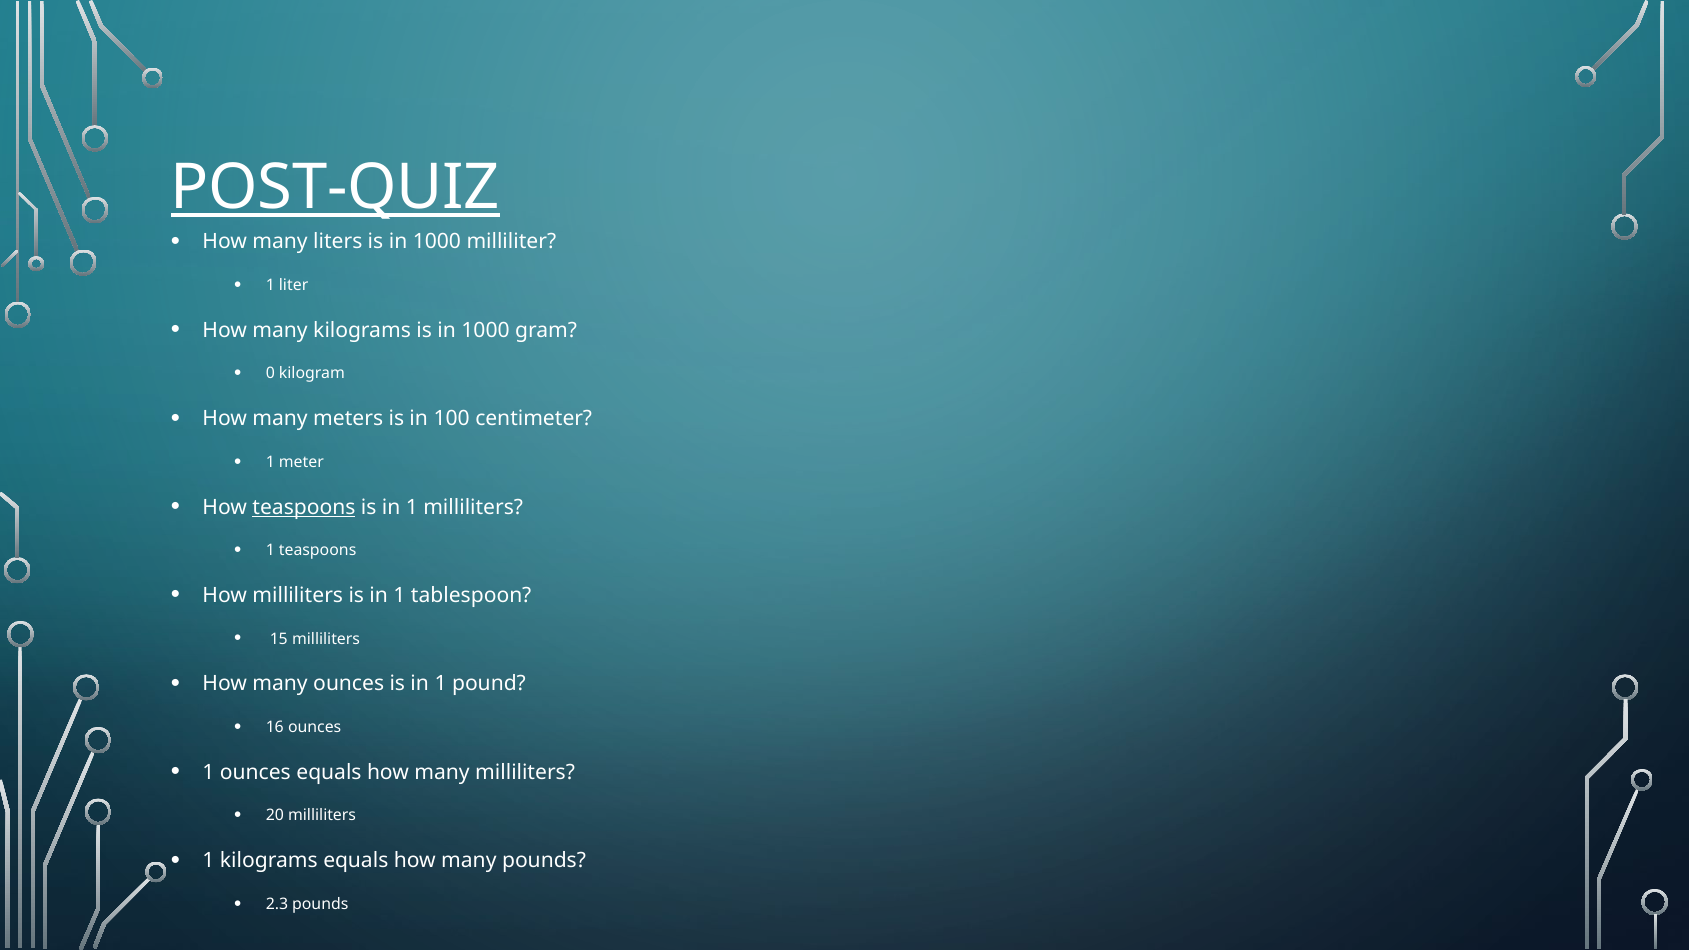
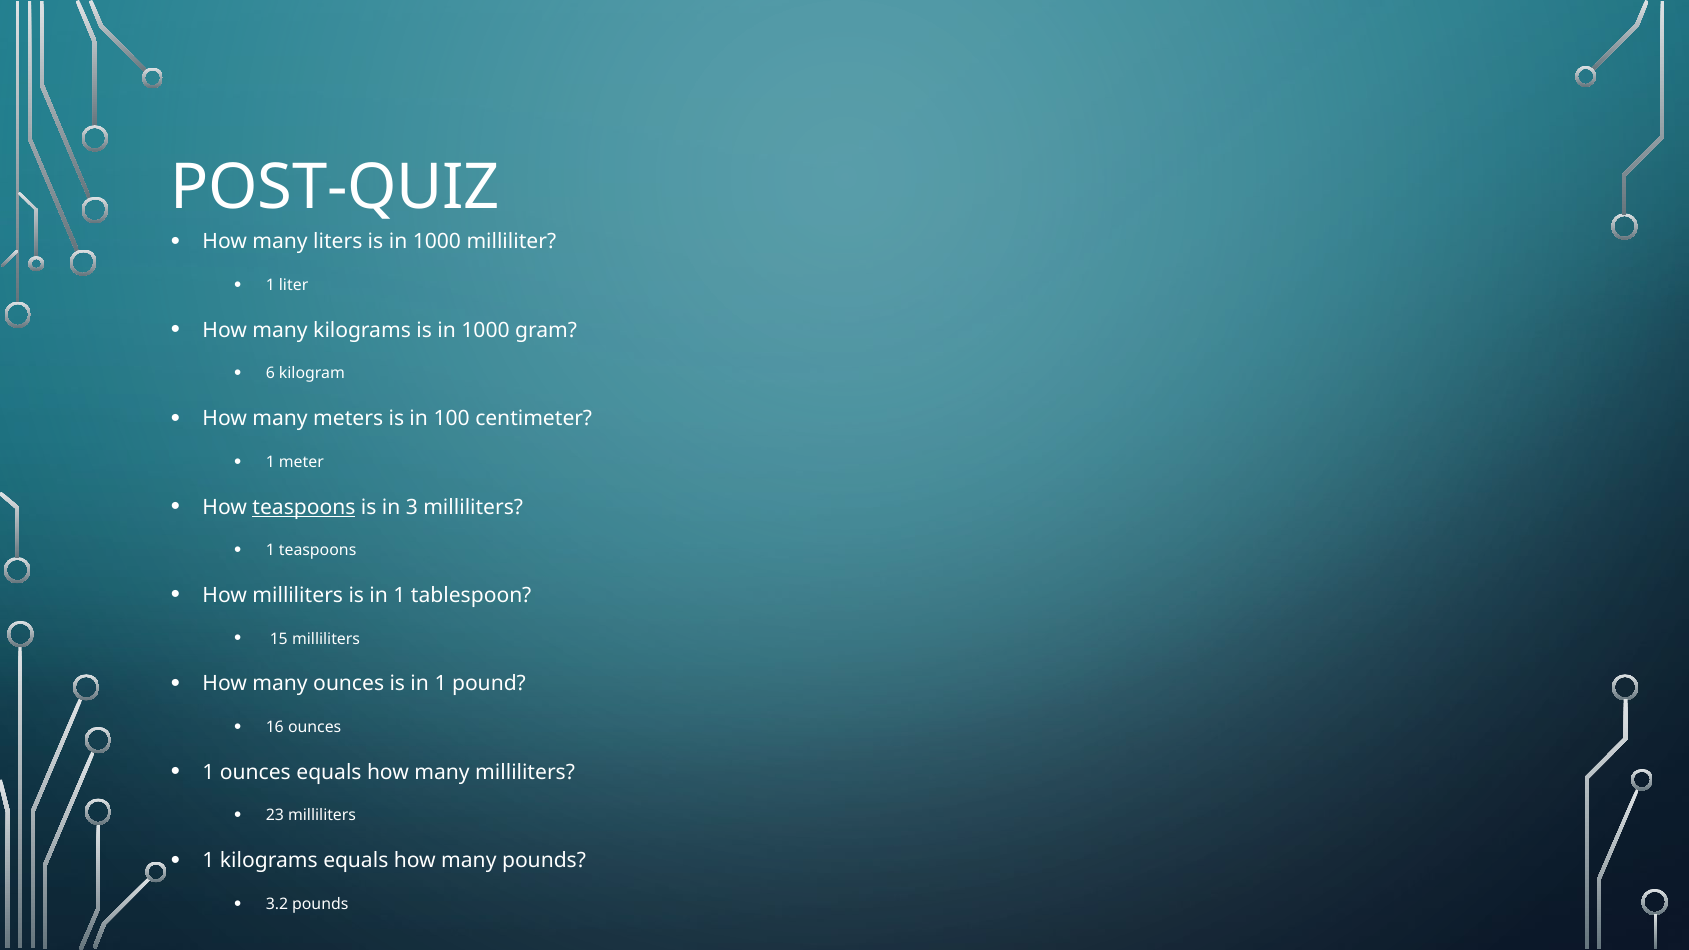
POST-QUIZ underline: present -> none
0: 0 -> 6
1 at (412, 507): 1 -> 3
20: 20 -> 23
2.3: 2.3 -> 3.2
